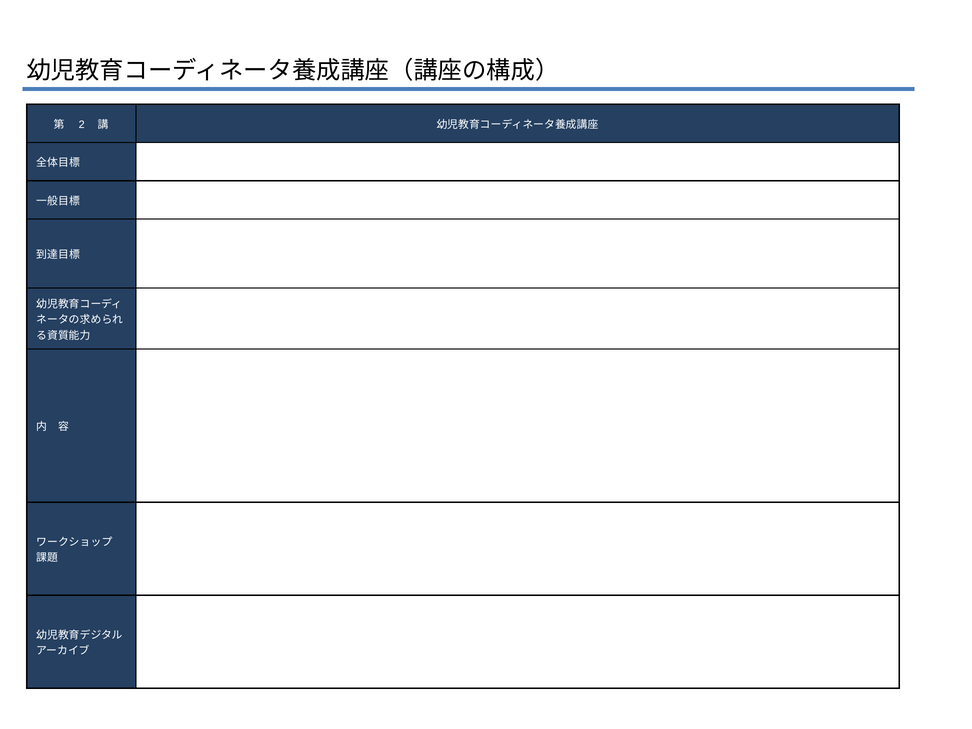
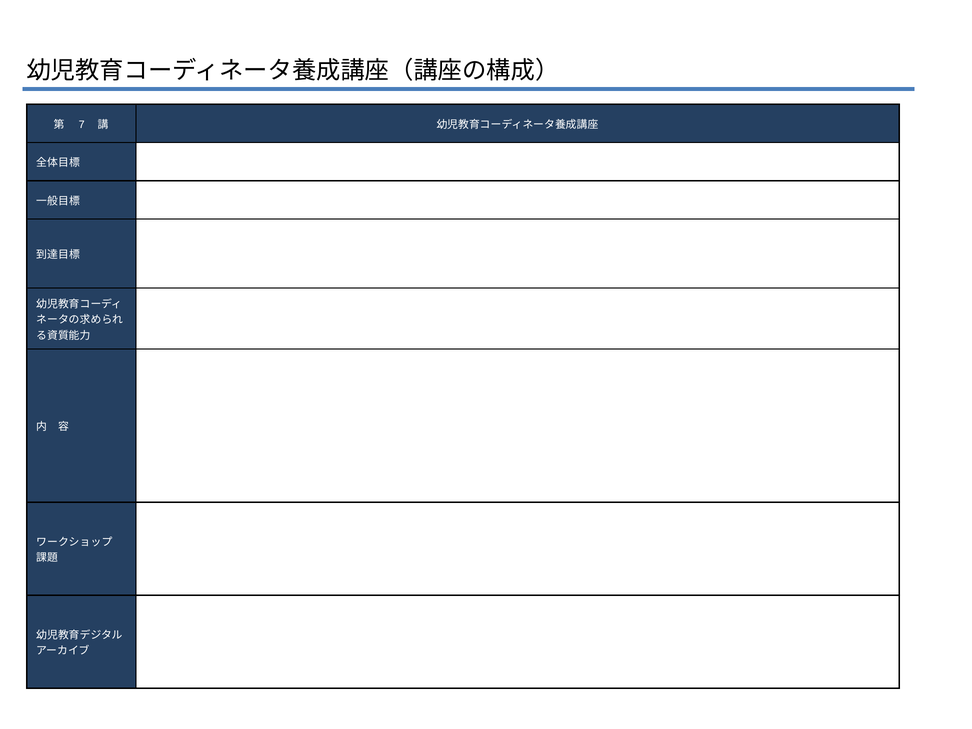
2: 2 -> 7
